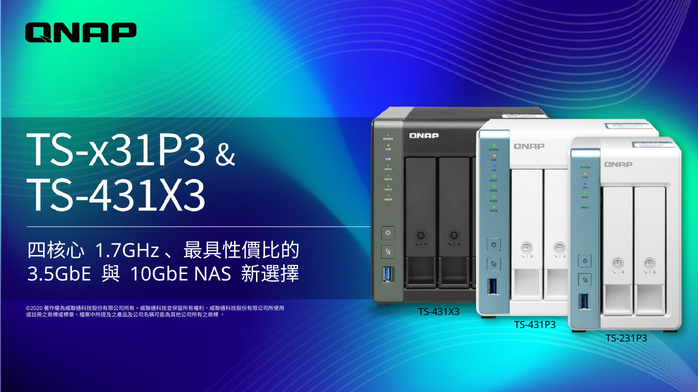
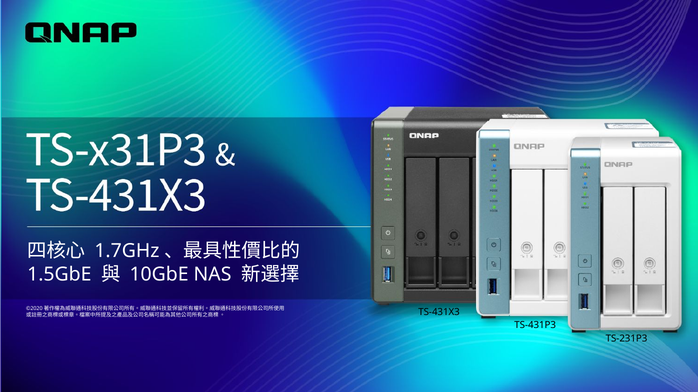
3.5GbE: 3.5GbE -> 1.5GbE
